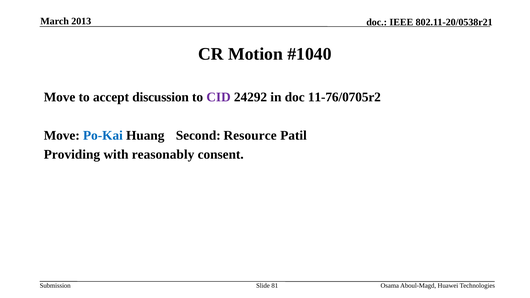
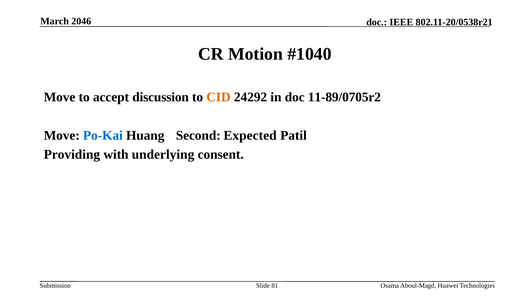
2013: 2013 -> 2046
CID colour: purple -> orange
11-76/0705r2: 11-76/0705r2 -> 11-89/0705r2
Resource: Resource -> Expected
reasonably: reasonably -> underlying
